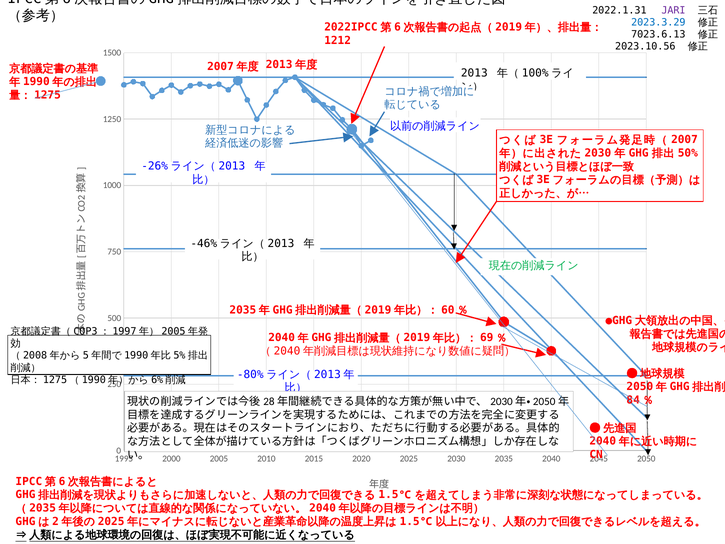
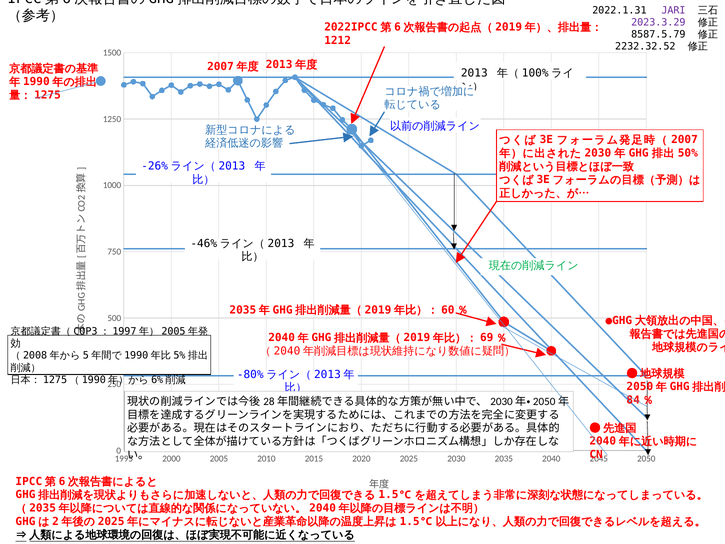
2023.3.29 colour: blue -> purple
7023.6.13: 7023.6.13 -> 8587.5.79
2023.10.56: 2023.10.56 -> 2232.32.52
